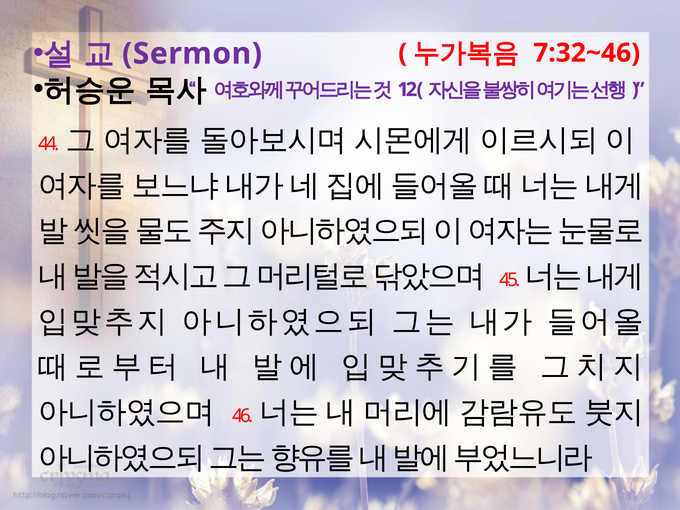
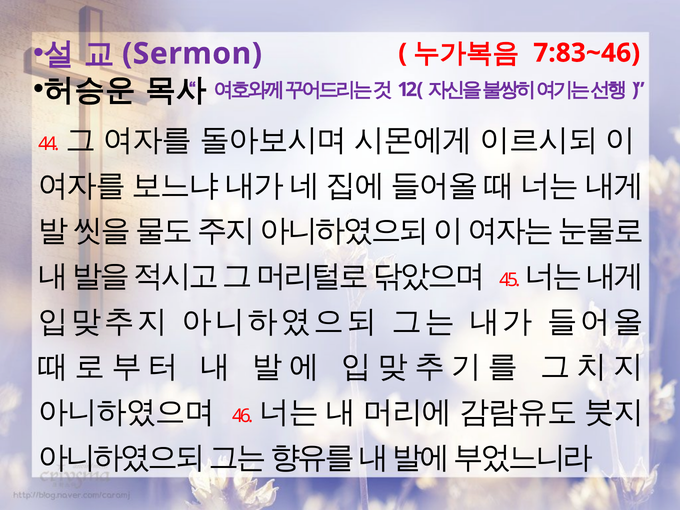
7:32~46: 7:32~46 -> 7:83~46
